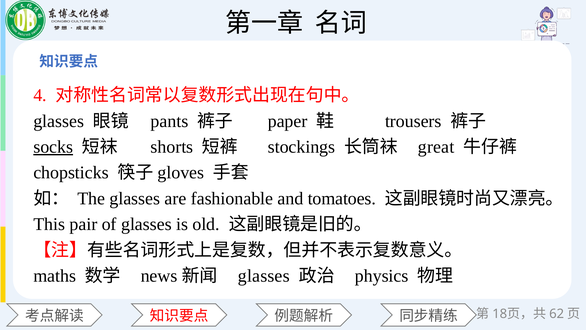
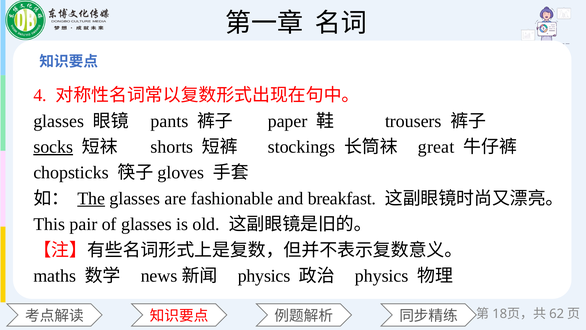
The underline: none -> present
tomatoes: tomatoes -> breakfast
glasses at (264, 276): glasses -> physics
